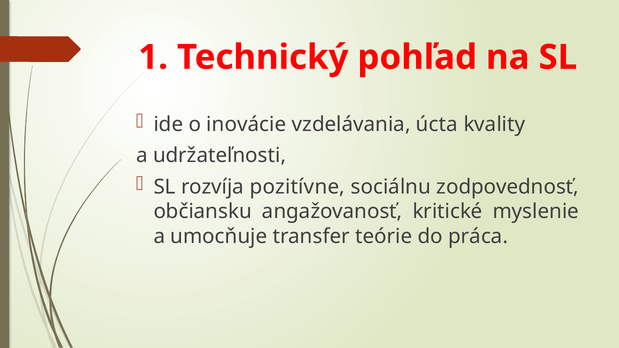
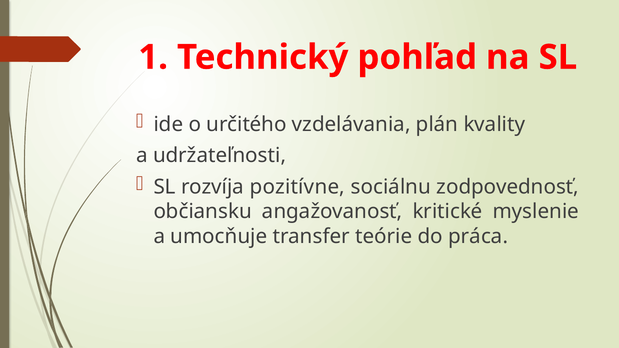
inovácie: inovácie -> určitého
úcta: úcta -> plán
